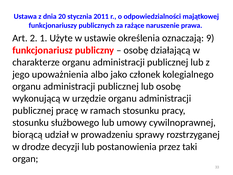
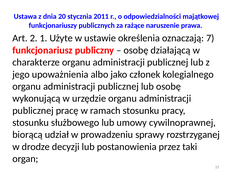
9: 9 -> 7
